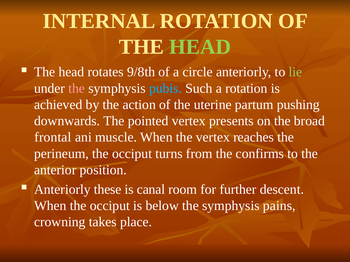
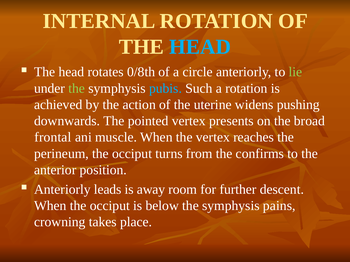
HEAD at (200, 47) colour: light green -> light blue
9/8th: 9/8th -> 0/8th
the at (77, 88) colour: pink -> light green
partum: partum -> widens
these: these -> leads
canal: canal -> away
